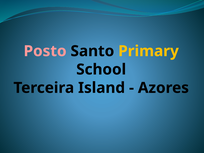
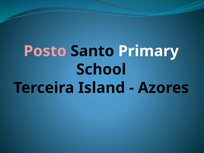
Primary colour: yellow -> white
